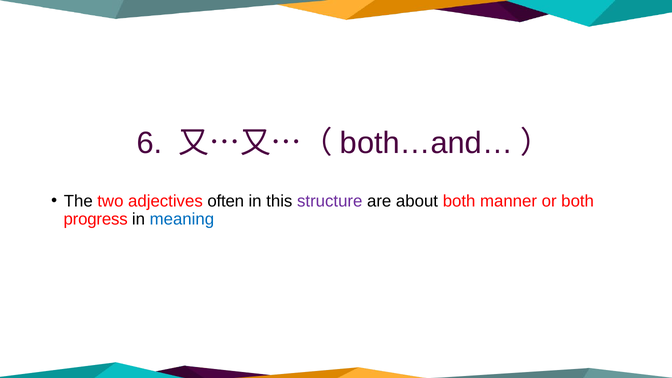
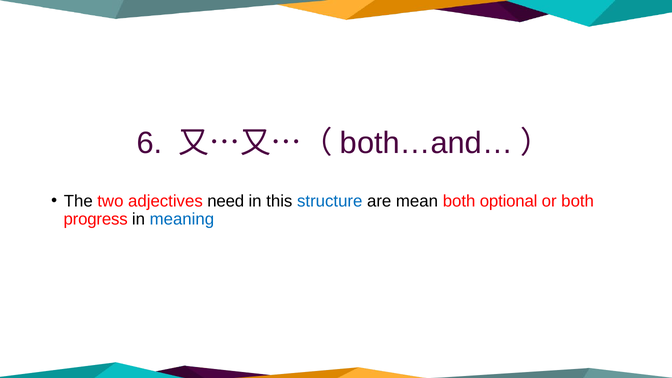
often: often -> need
structure colour: purple -> blue
about: about -> mean
manner: manner -> optional
